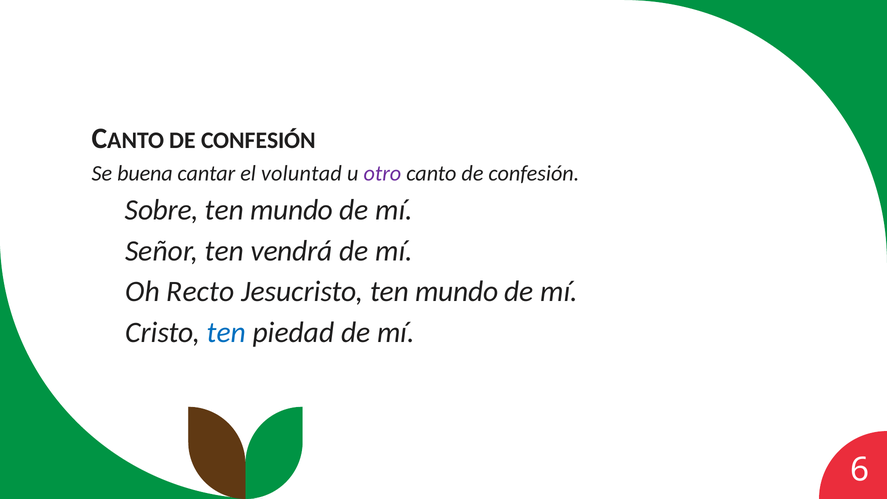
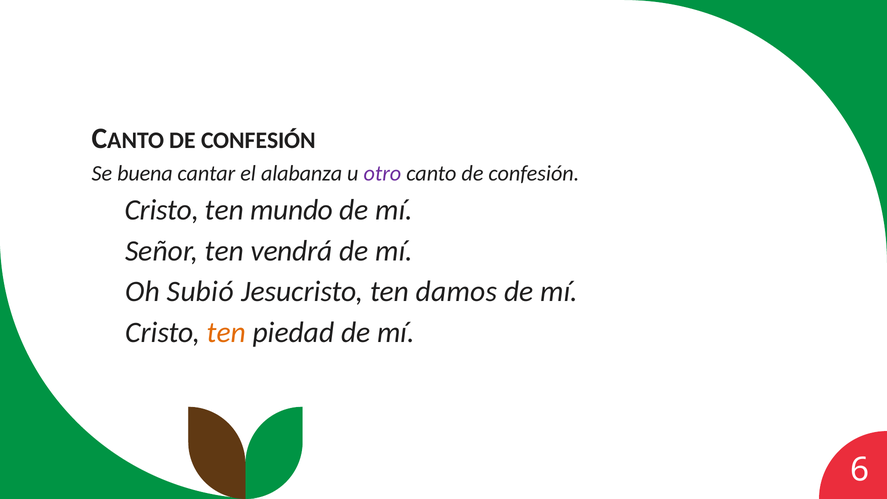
voluntad: voluntad -> alabanza
Sobre at (162, 210): Sobre -> Cristo
Recto: Recto -> Subió
Jesucristo ten mundo: mundo -> damos
ten at (226, 332) colour: blue -> orange
